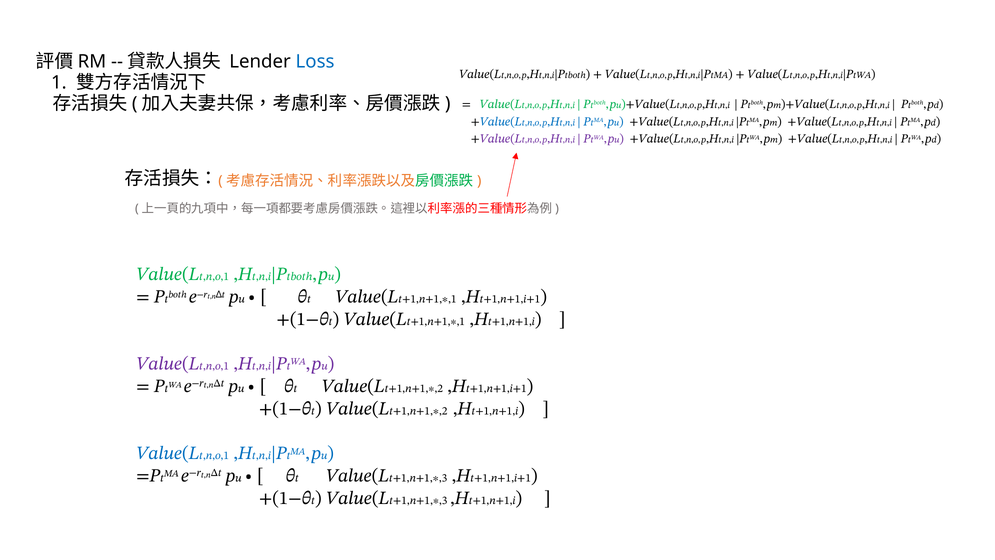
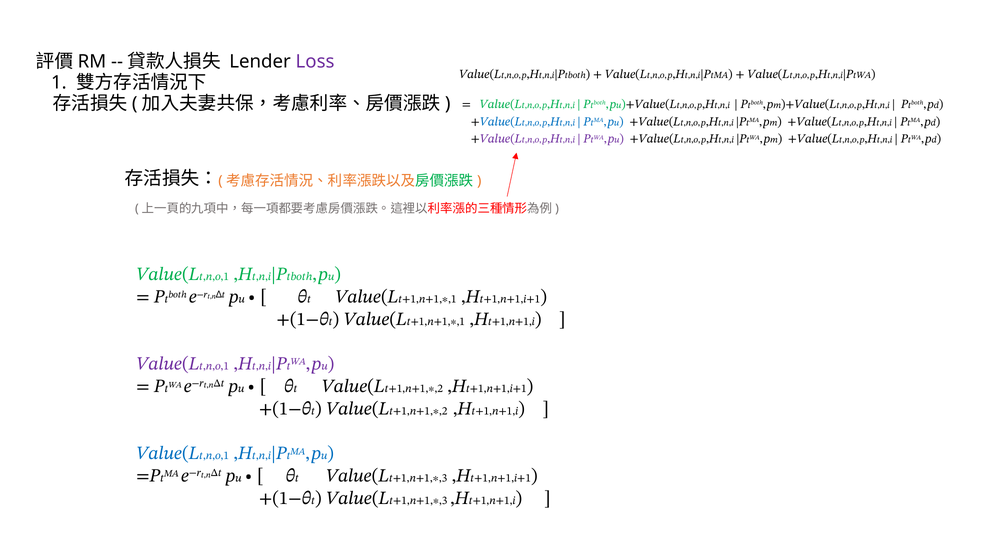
Loss colour: blue -> purple
